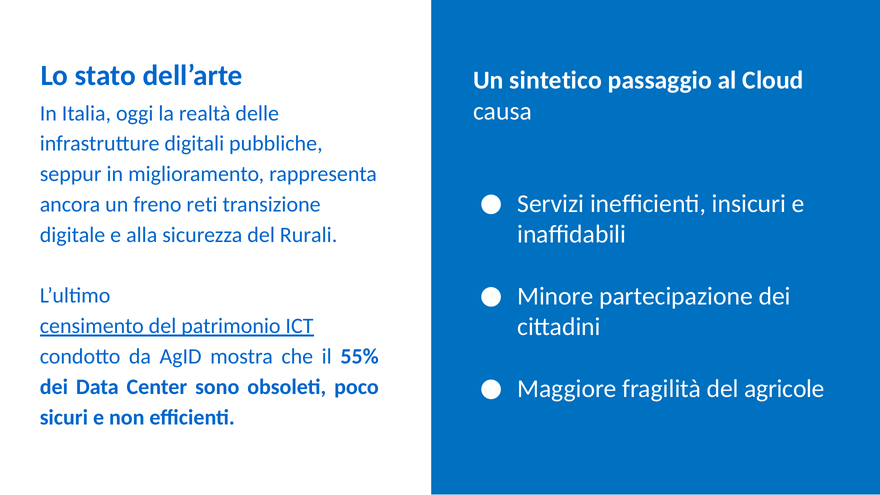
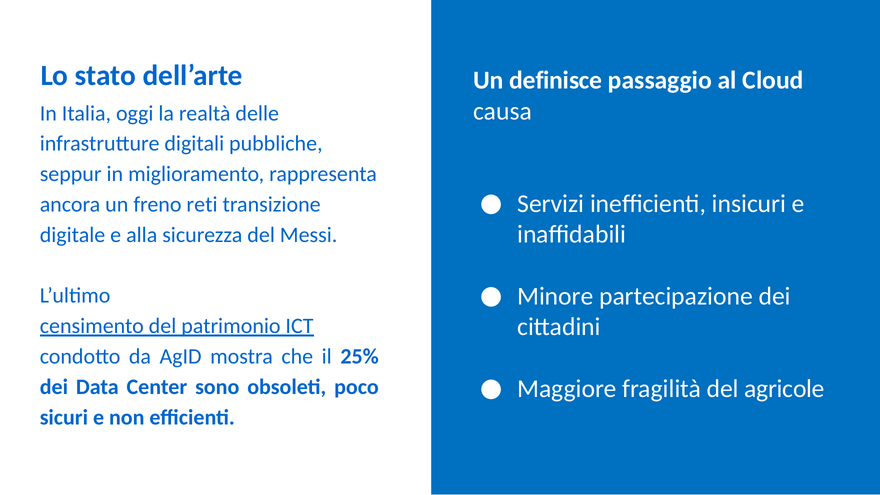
sintetico: sintetico -> definisce
Rurali: Rurali -> Messi
55%: 55% -> 25%
